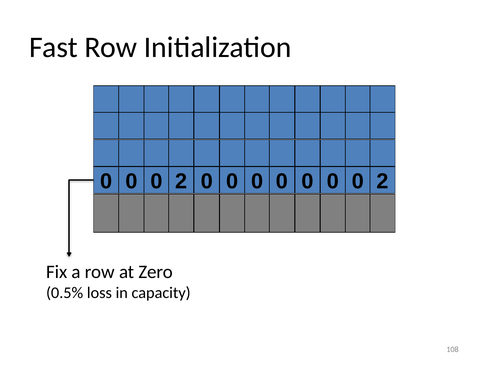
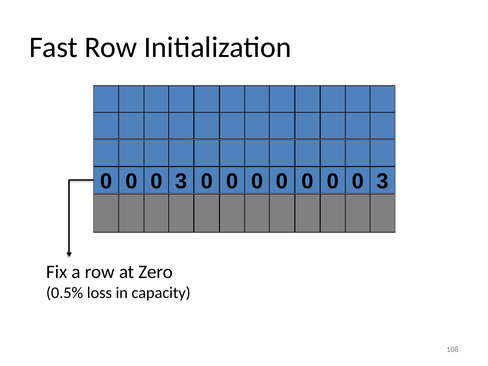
2 at (181, 181): 2 -> 3
2 at (383, 181): 2 -> 3
